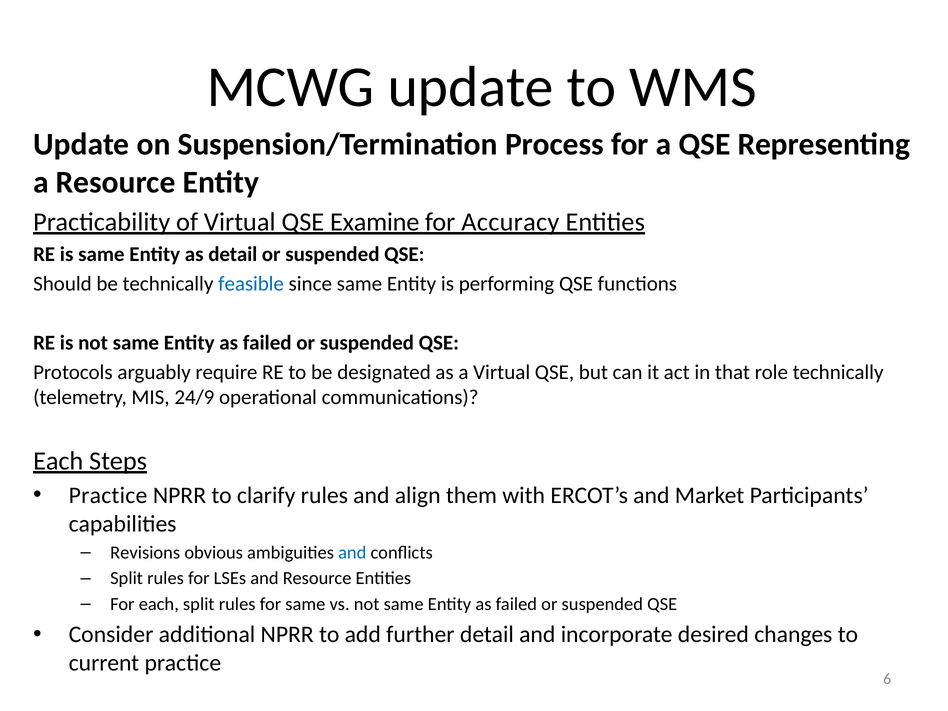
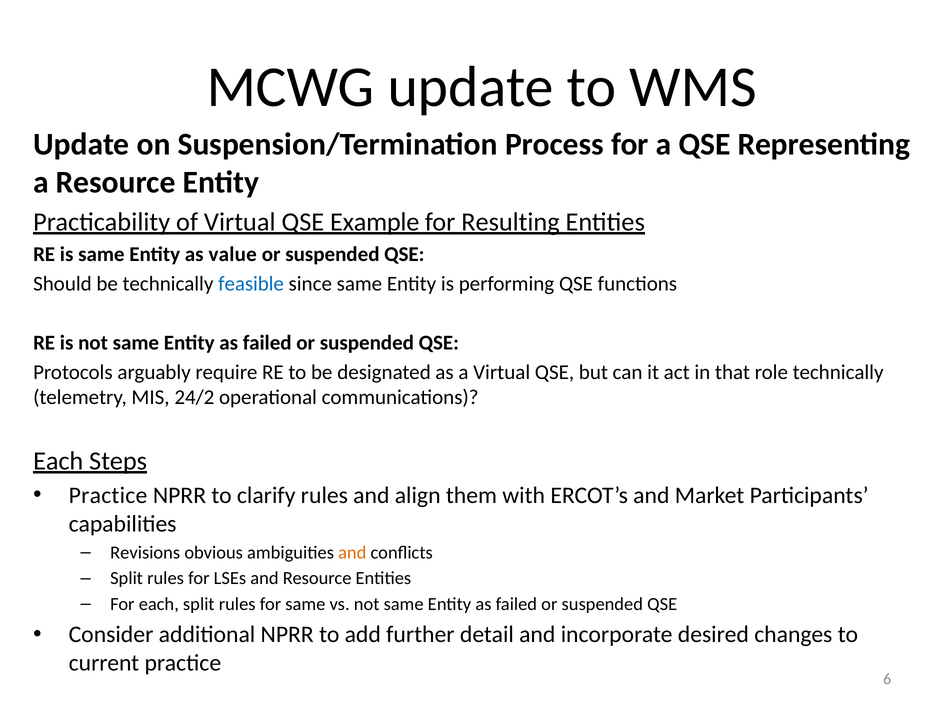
Examine: Examine -> Example
Accuracy: Accuracy -> Resulting
as detail: detail -> value
24/9: 24/9 -> 24/2
and at (352, 553) colour: blue -> orange
